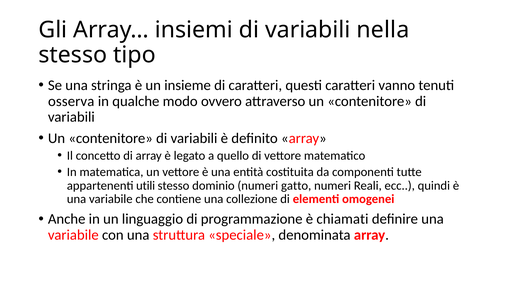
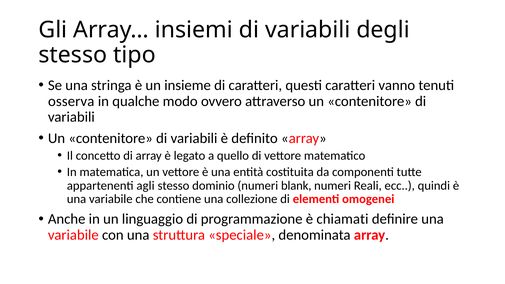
nella: nella -> degli
utili: utili -> agli
gatto: gatto -> blank
